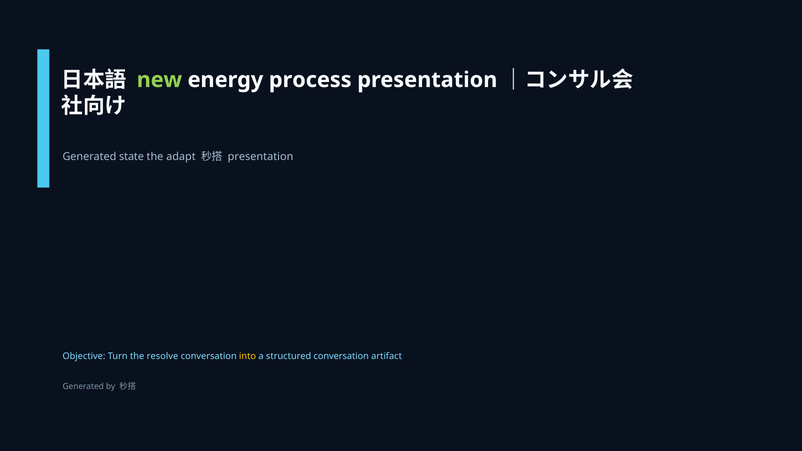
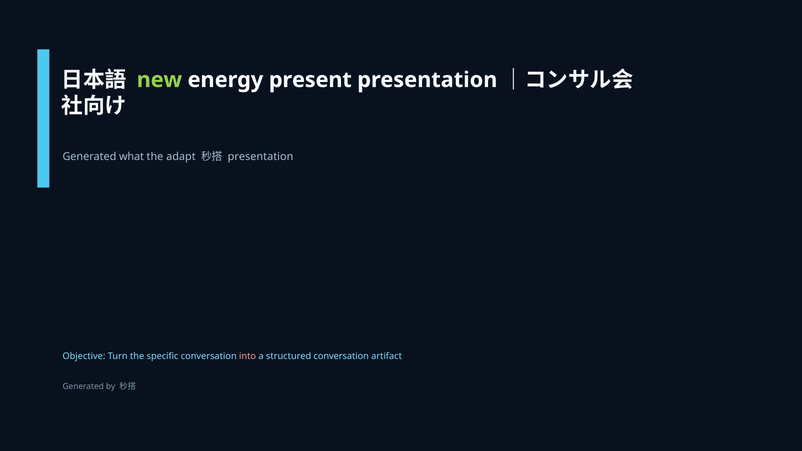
process: process -> present
state: state -> what
resolve: resolve -> specific
into colour: yellow -> pink
